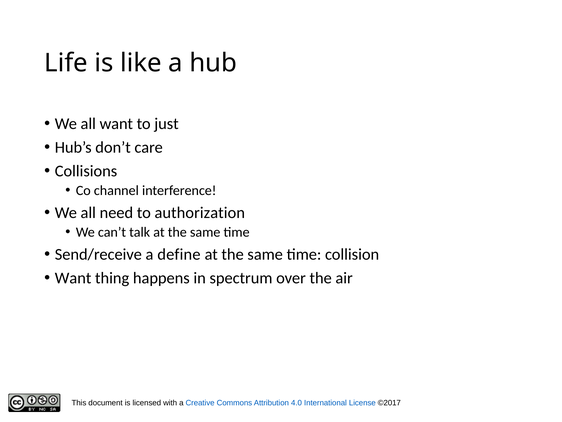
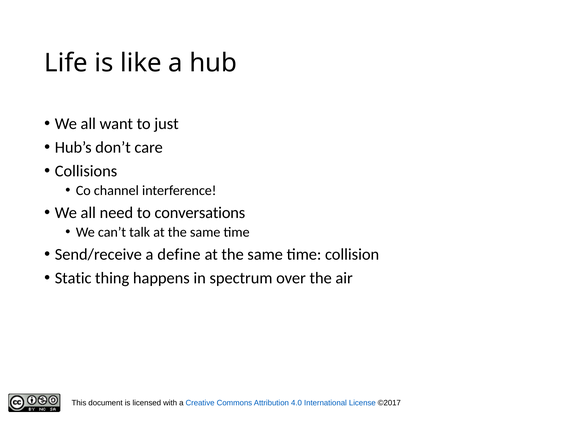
authorization: authorization -> conversations
Want at (73, 278): Want -> Static
